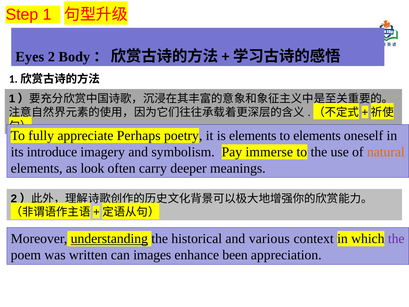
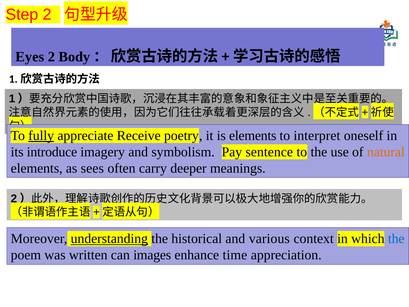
Step 1: 1 -> 2
fully underline: none -> present
Perhaps: Perhaps -> Receive
to elements: elements -> interpret
immerse: immerse -> sentence
look: look -> sees
the at (396, 239) colour: purple -> blue
been: been -> time
